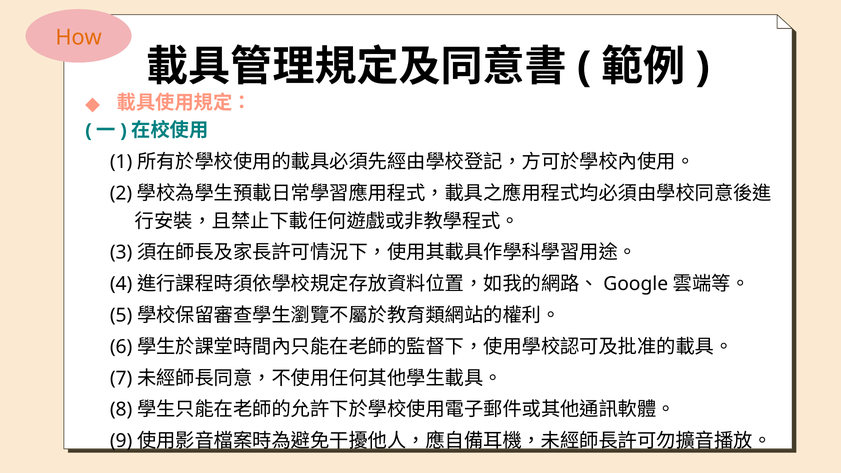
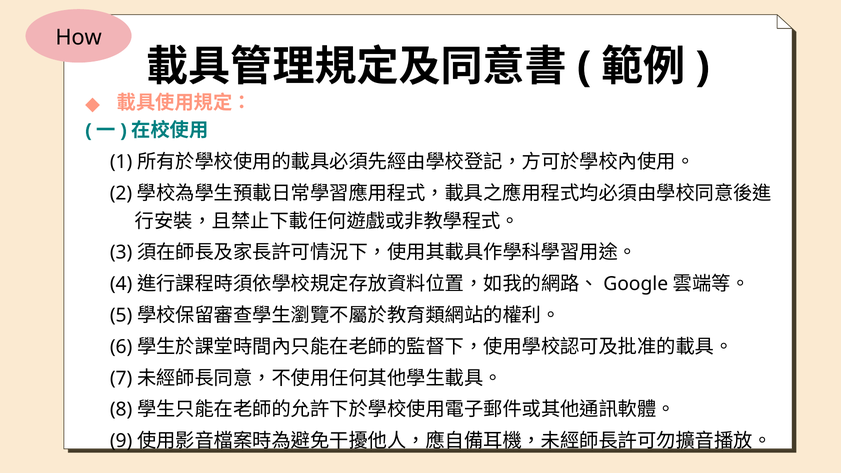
How colour: orange -> black
